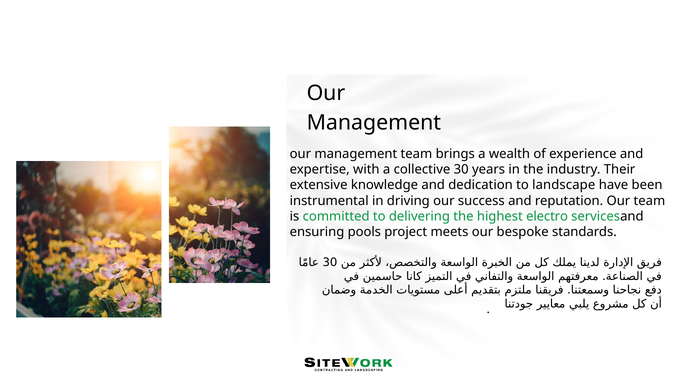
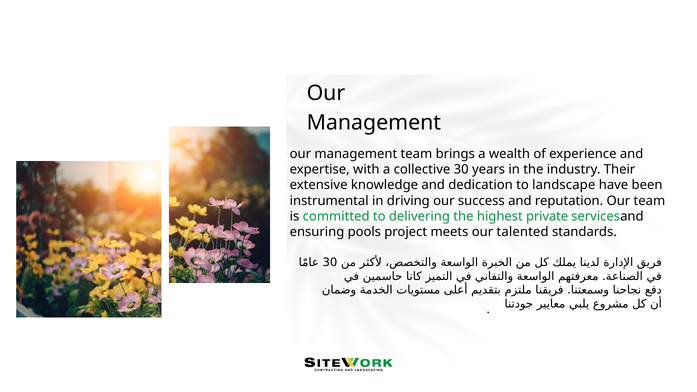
electro: electro -> private
bespoke: bespoke -> talented
